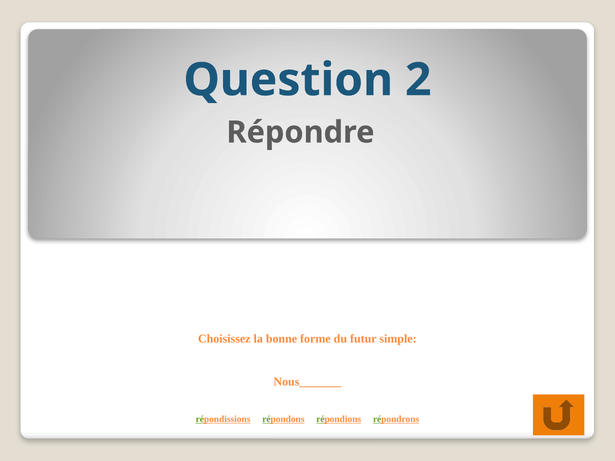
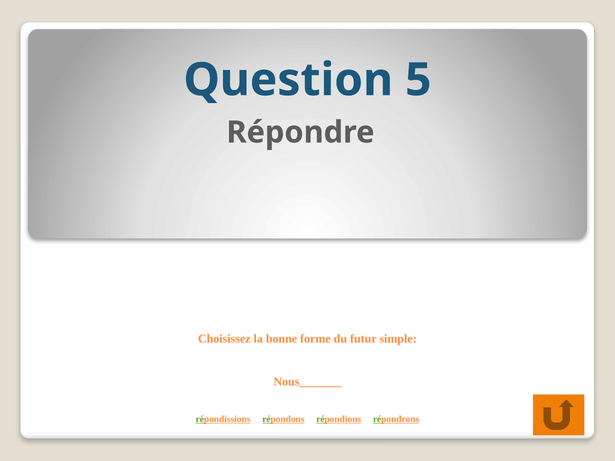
2: 2 -> 5
